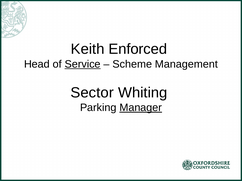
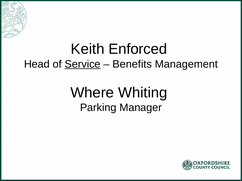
Scheme: Scheme -> Benefits
Sector: Sector -> Where
Manager underline: present -> none
